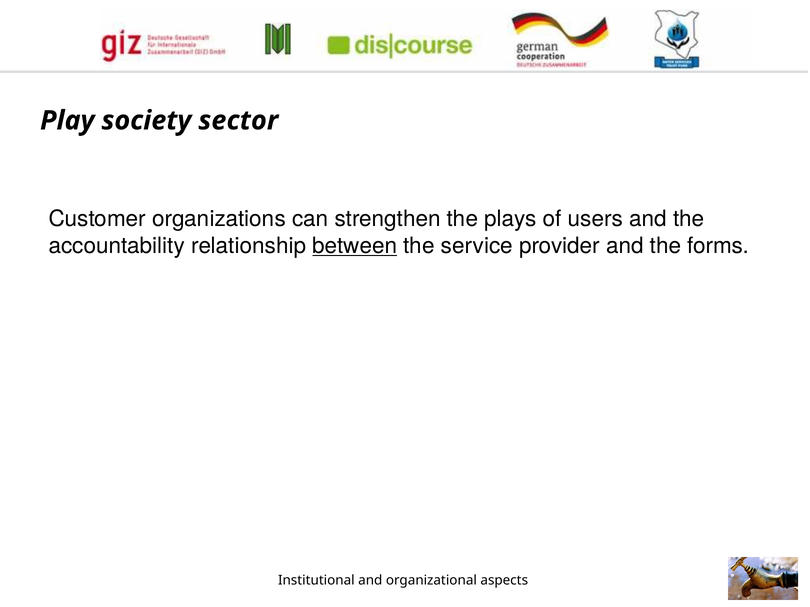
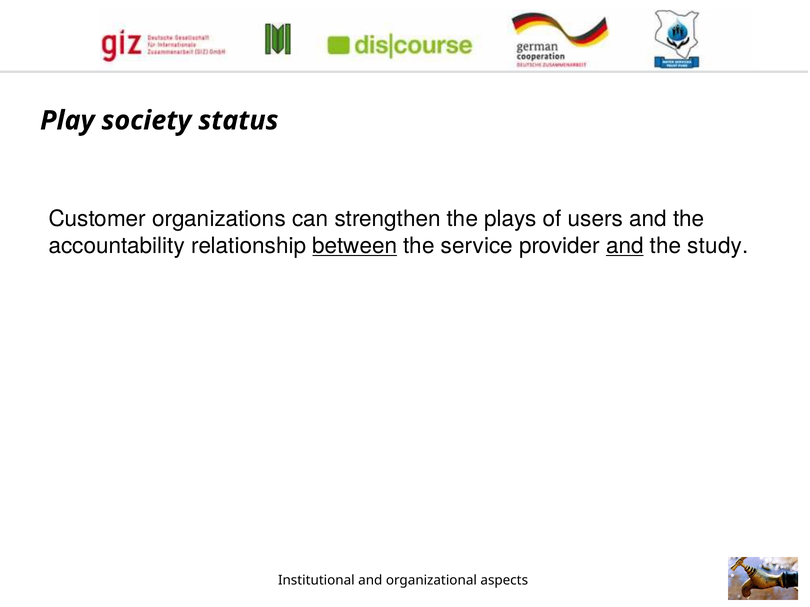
sector: sector -> status
and at (625, 246) underline: none -> present
forms: forms -> study
